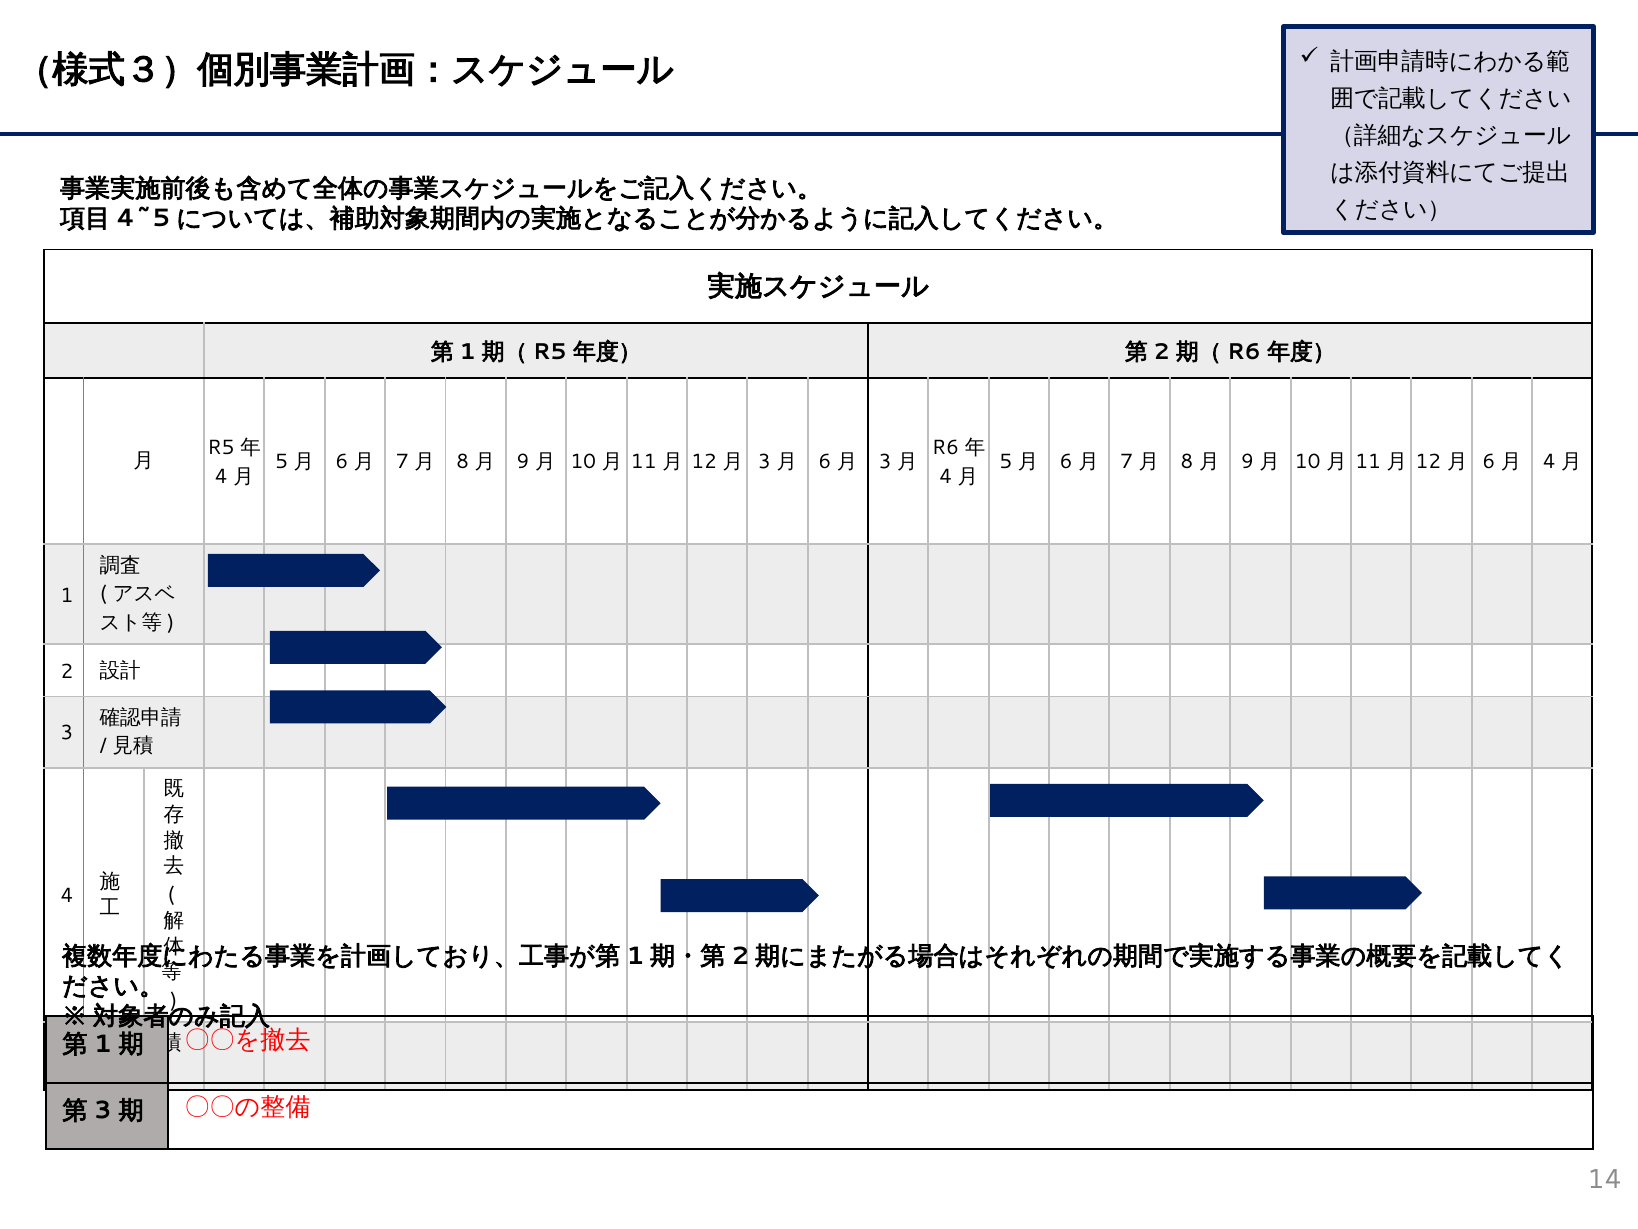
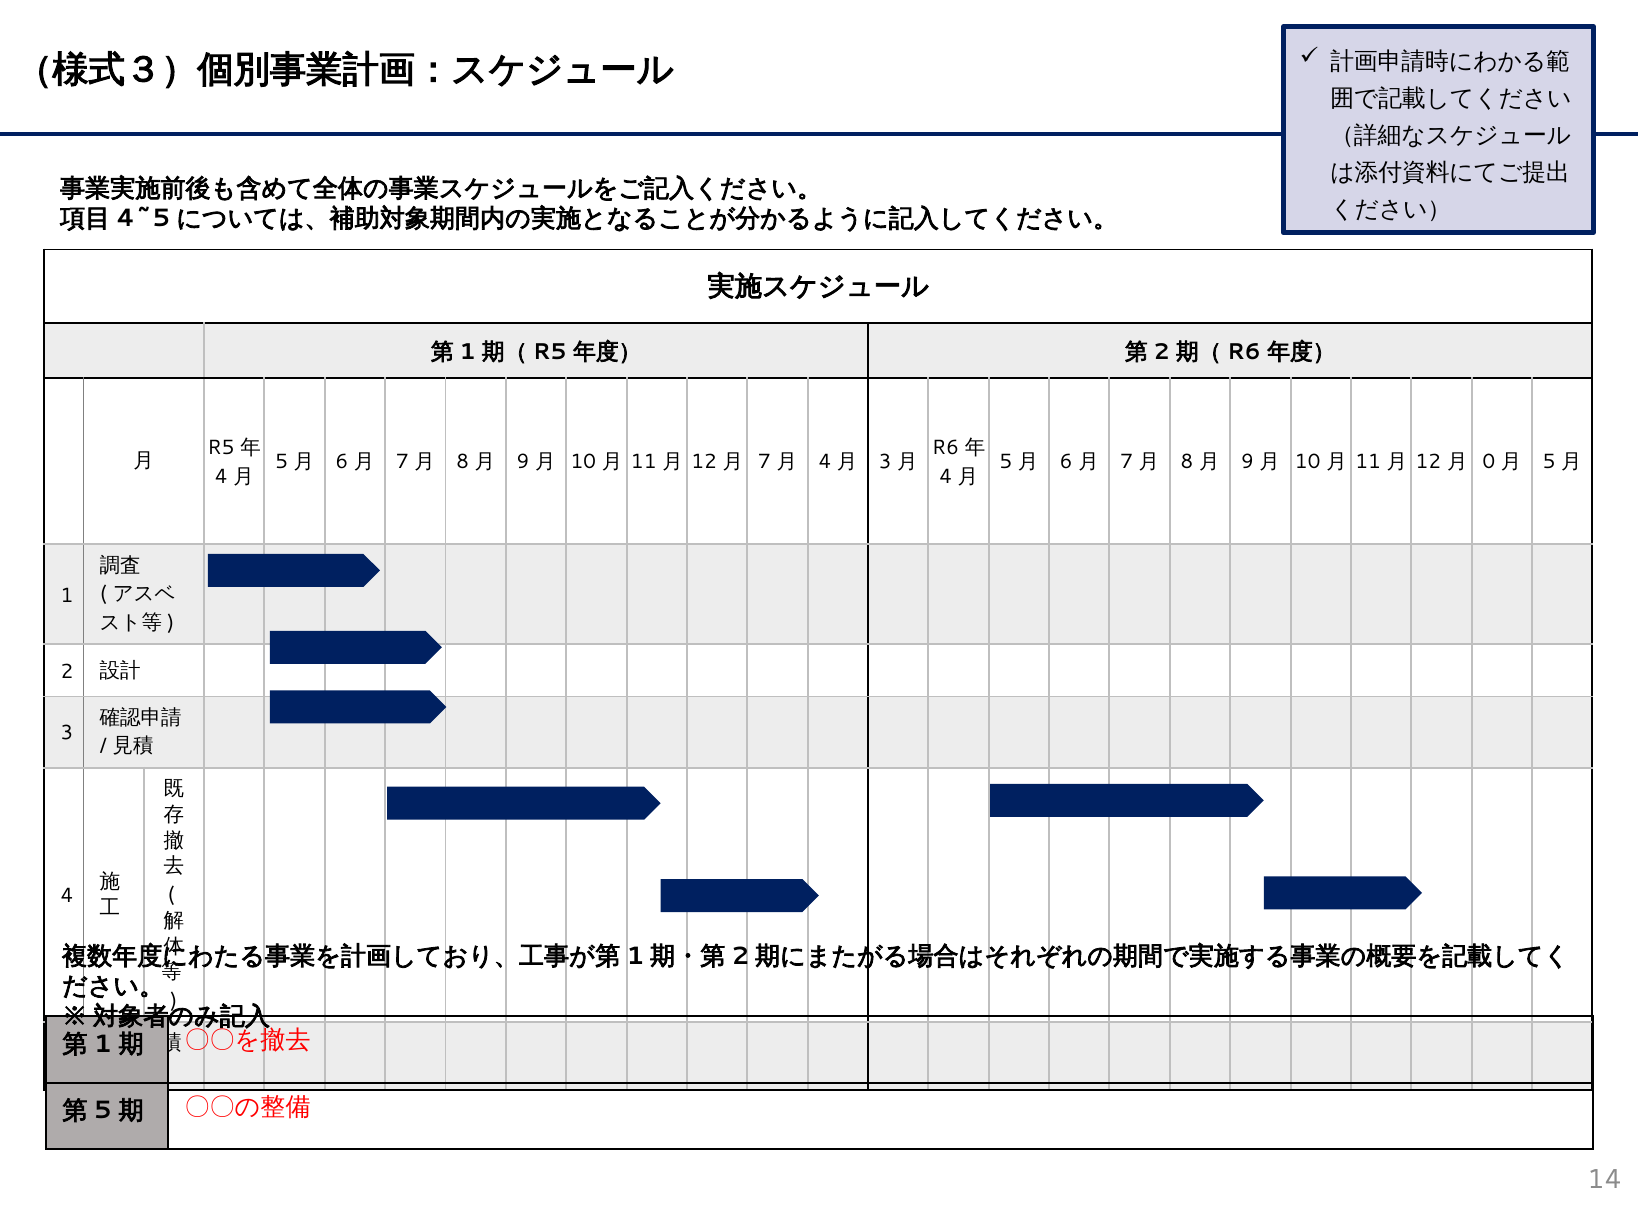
3 at (764, 462): 3 -> 7
6 at (825, 462): 6 -> 4
6 at (1489, 462): 6 -> 0
4 at (1549, 462): 4 -> 5
3 at (103, 1110): 3 -> 5
